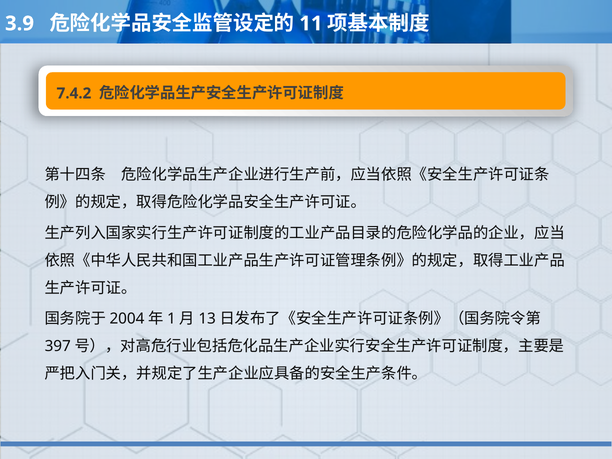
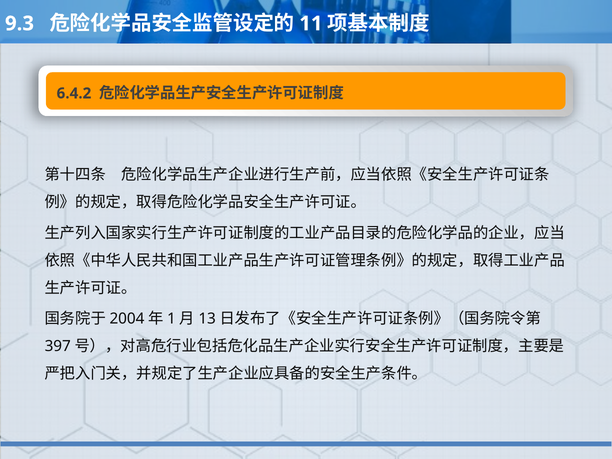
3.9: 3.9 -> 9.3
7.4.2: 7.4.2 -> 6.4.2
